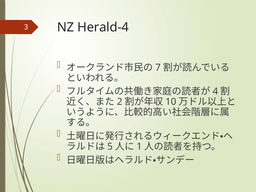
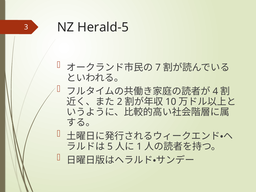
Herald-4: Herald-4 -> Herald-5
